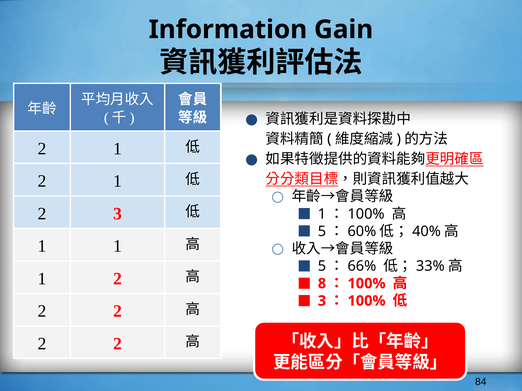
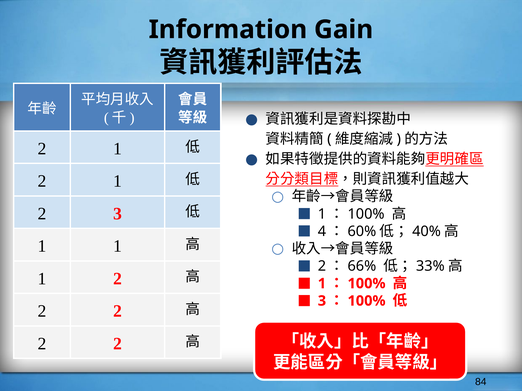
5 at (322, 232): 5 -> 4
5 at (322, 266): 5 -> 2
8 at (322, 284): 8 -> 1
